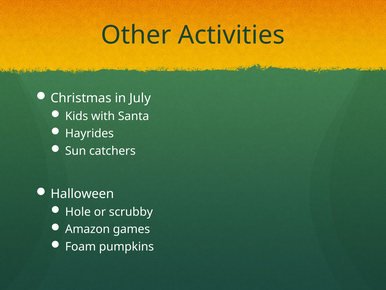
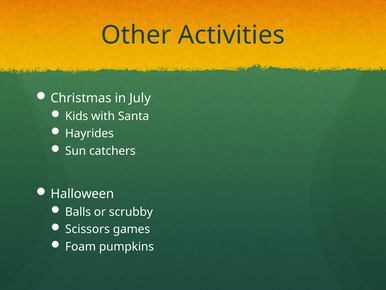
Hole: Hole -> Balls
Amazon: Amazon -> Scissors
